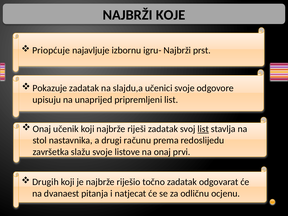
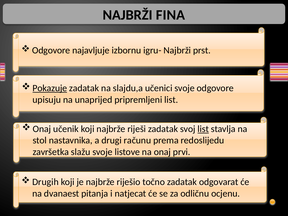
KOJE: KOJE -> FINA
Priopćuje at (51, 50): Priopćuje -> Odgovore
Pokazuje underline: none -> present
